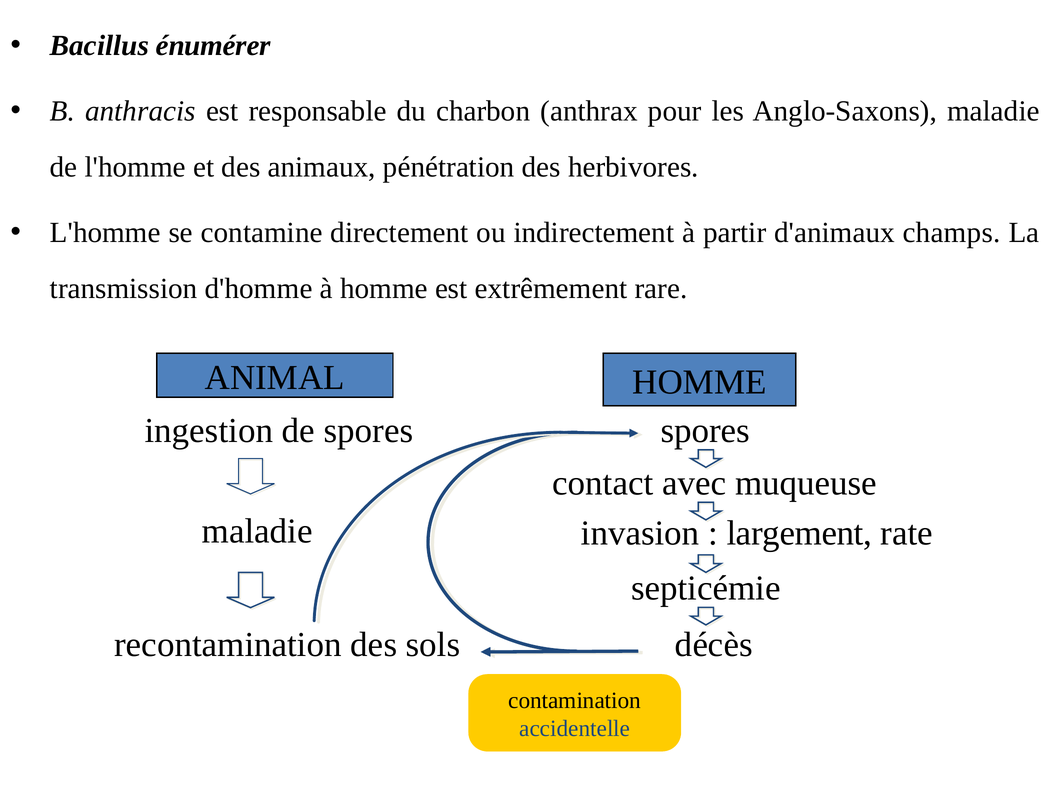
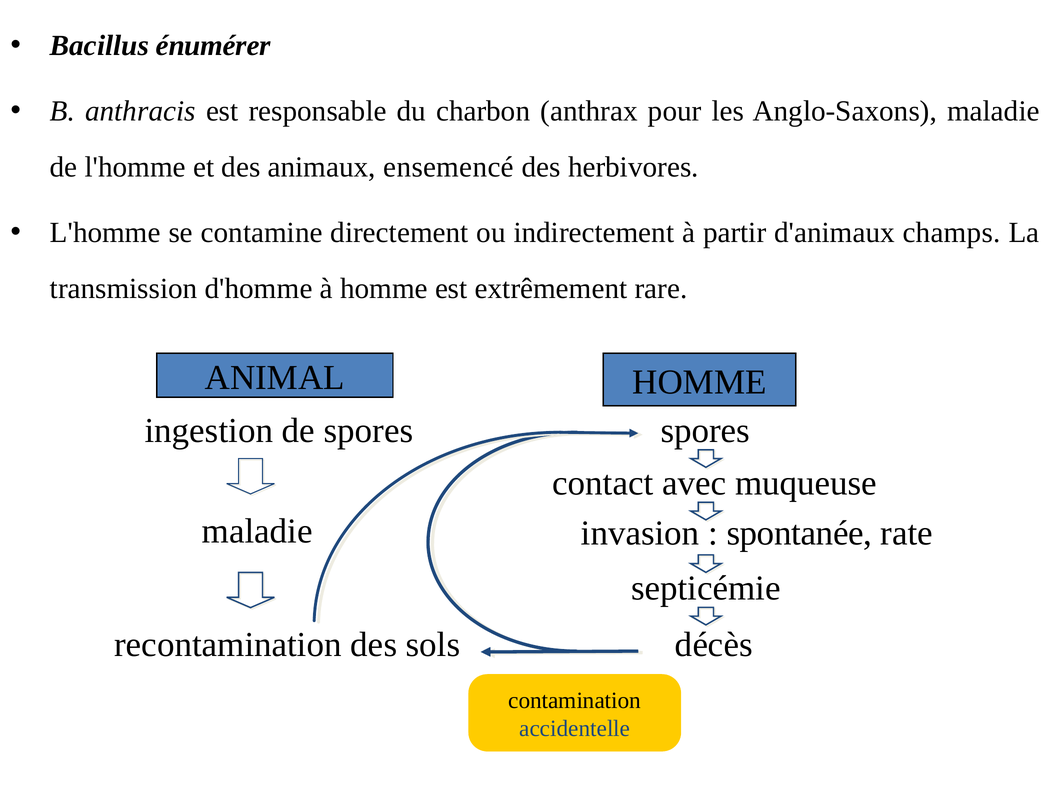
pénétration: pénétration -> ensemencé
largement: largement -> spontanée
